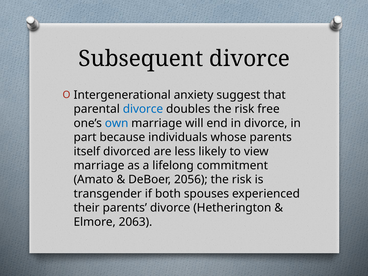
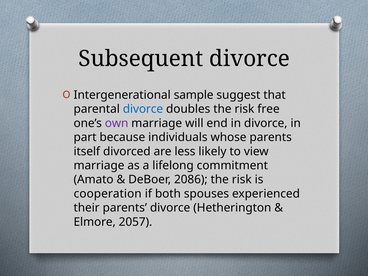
anxiety: anxiety -> sample
own colour: blue -> purple
2056: 2056 -> 2086
transgender: transgender -> cooperation
2063: 2063 -> 2057
